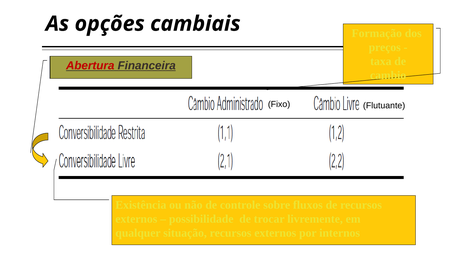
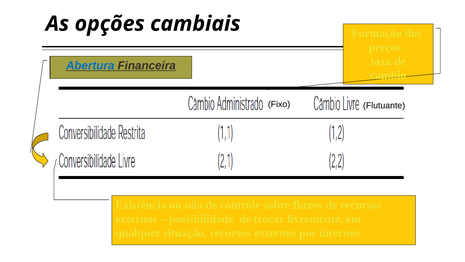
Abertura colour: red -> blue
